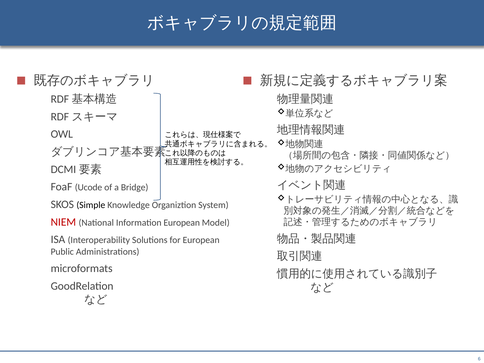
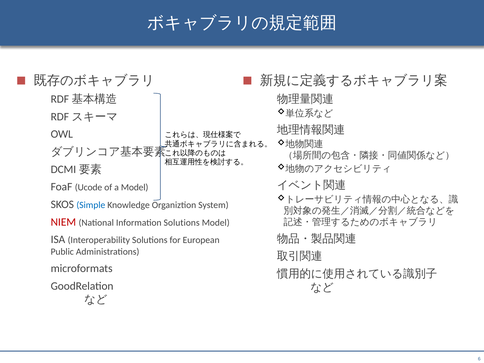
a Bridge: Bridge -> Model
Simple colour: black -> blue
Information European: European -> Solutions
